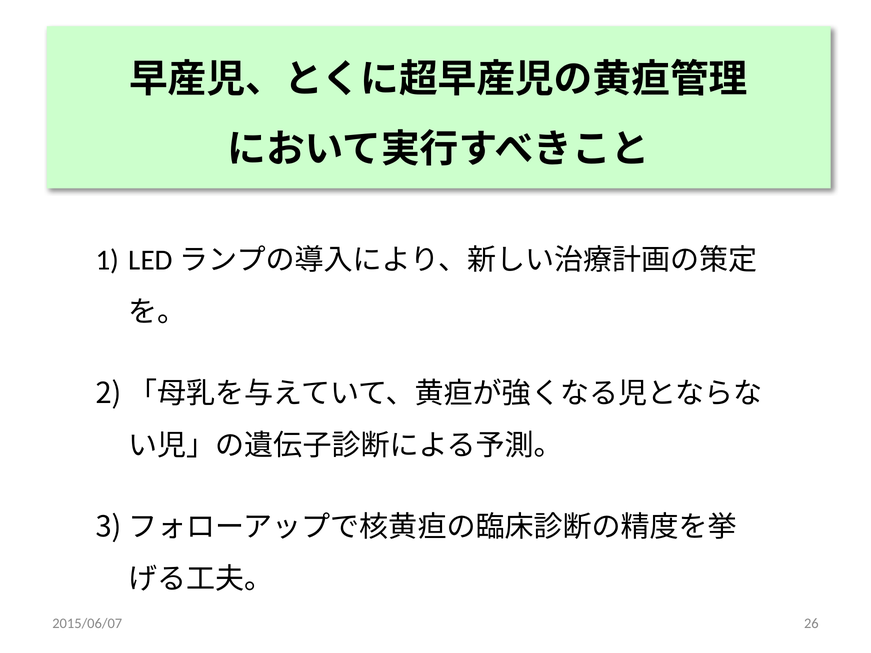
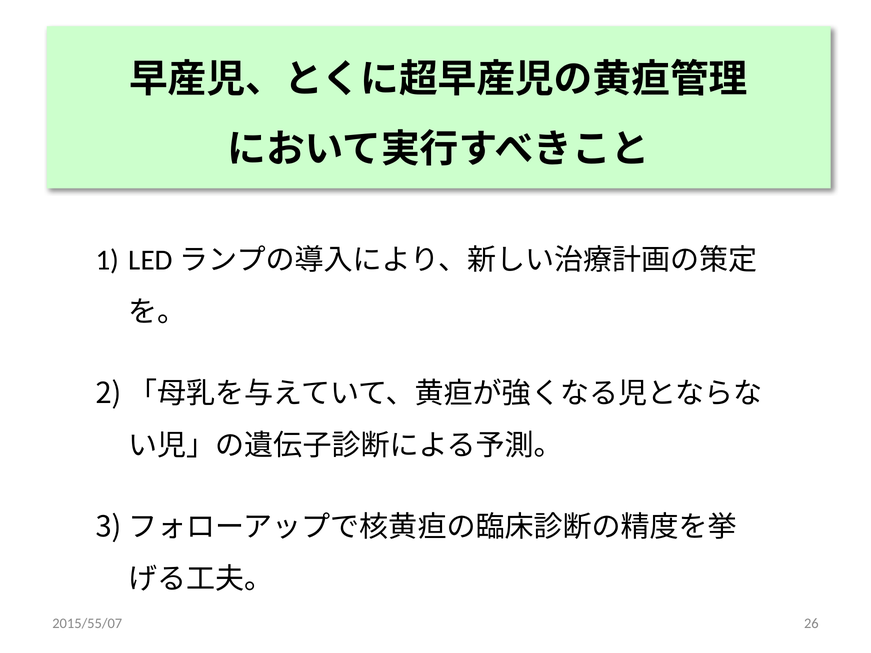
2015/06/07: 2015/06/07 -> 2015/55/07
